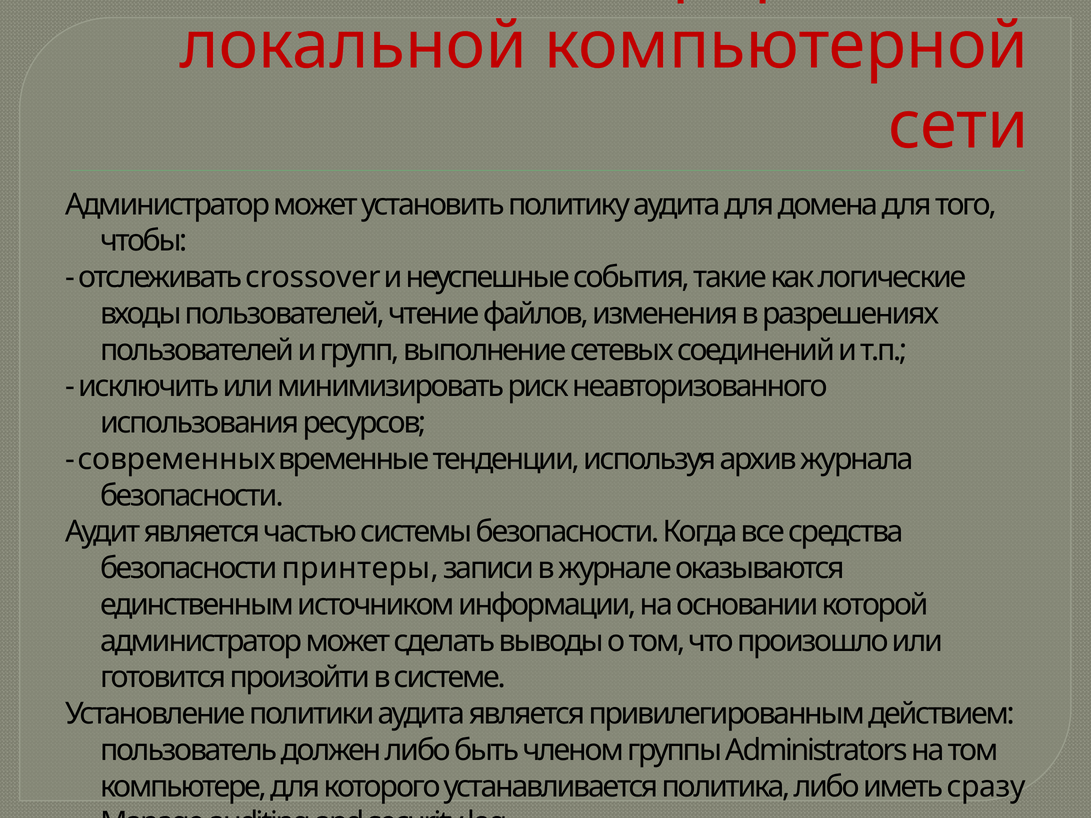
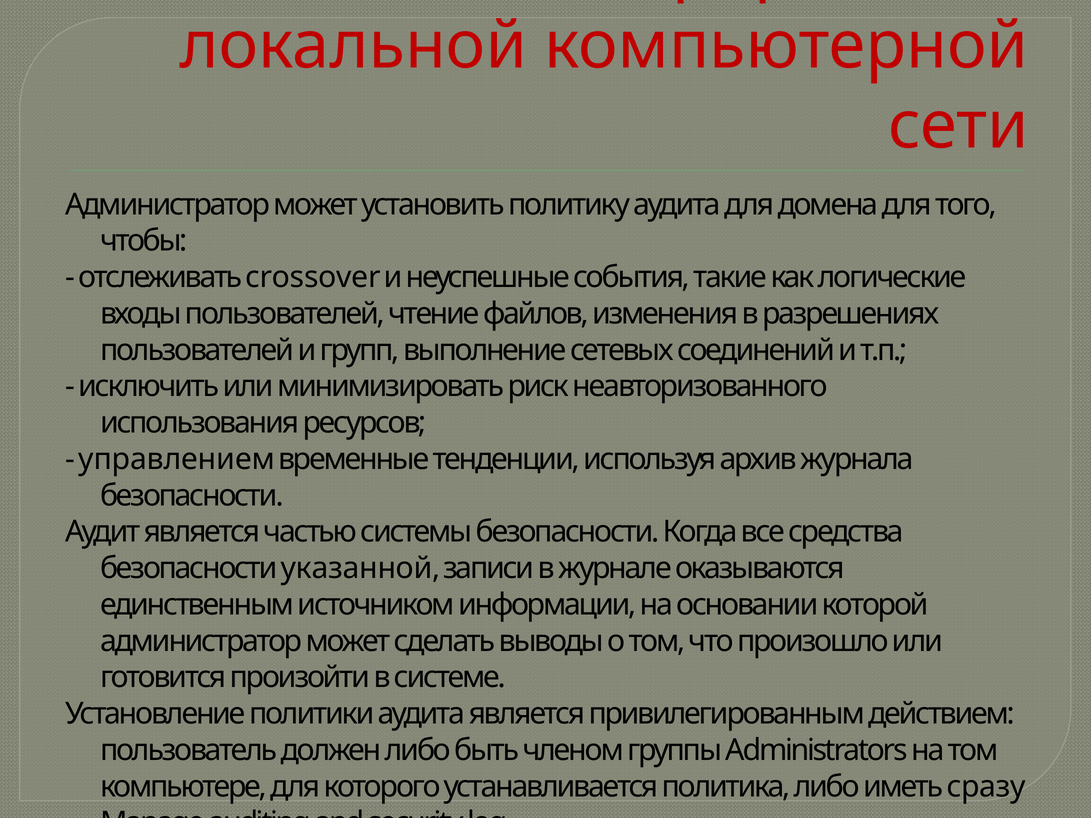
современных: современных -> управлением
принтеры: принтеры -> указанной
